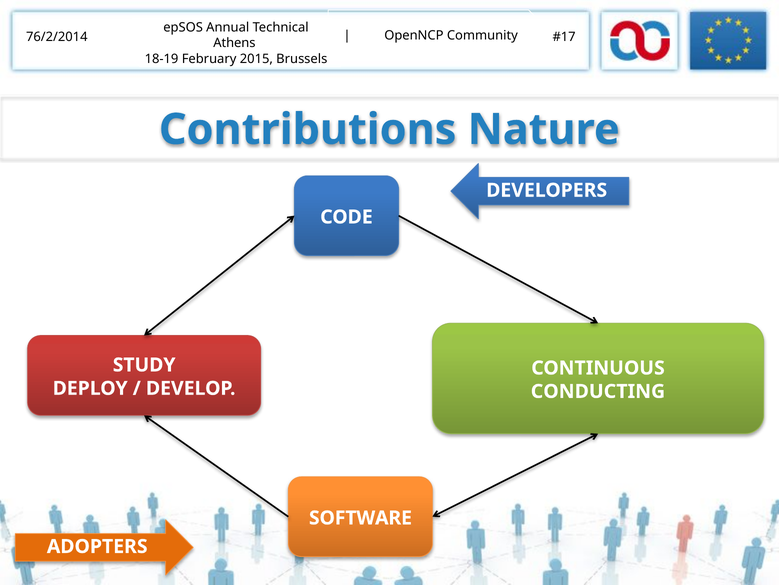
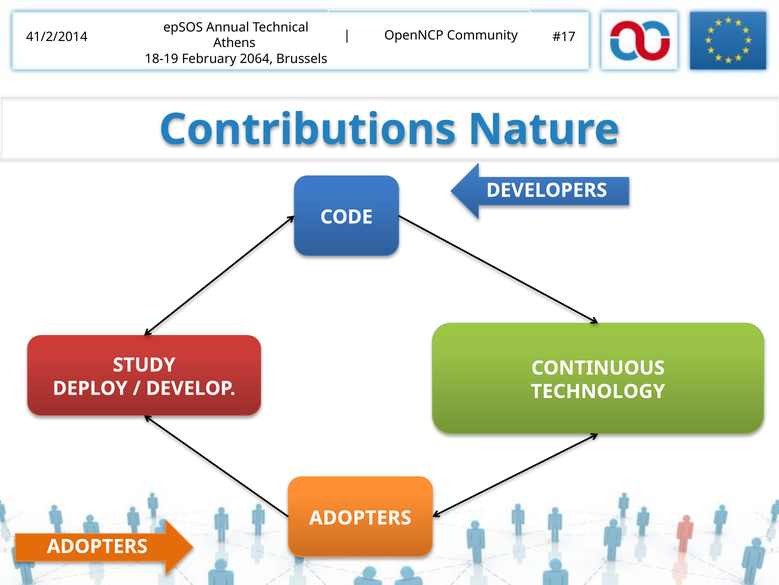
76/2/2014: 76/2/2014 -> 41/2/2014
2015: 2015 -> 2064
CONDUCTING: CONDUCTING -> TECHNOLOGY
SOFTWARE at (360, 517): SOFTWARE -> ADOPTERS
